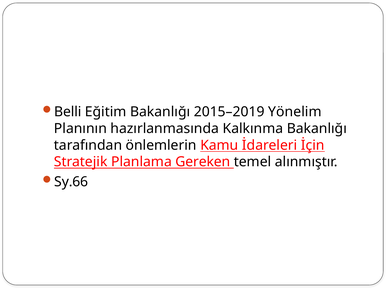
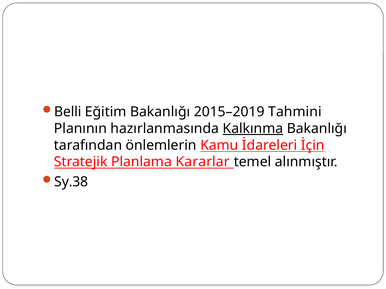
Yönelim: Yönelim -> Tahmini
Kalkınma underline: none -> present
Gereken: Gereken -> Kararlar
Sy.66: Sy.66 -> Sy.38
